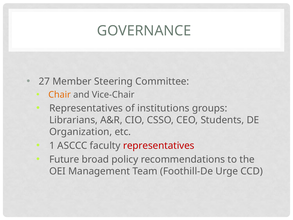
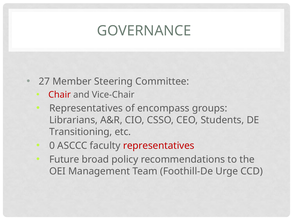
Chair colour: orange -> red
institutions: institutions -> encompass
Organization: Organization -> Transitioning
1: 1 -> 0
